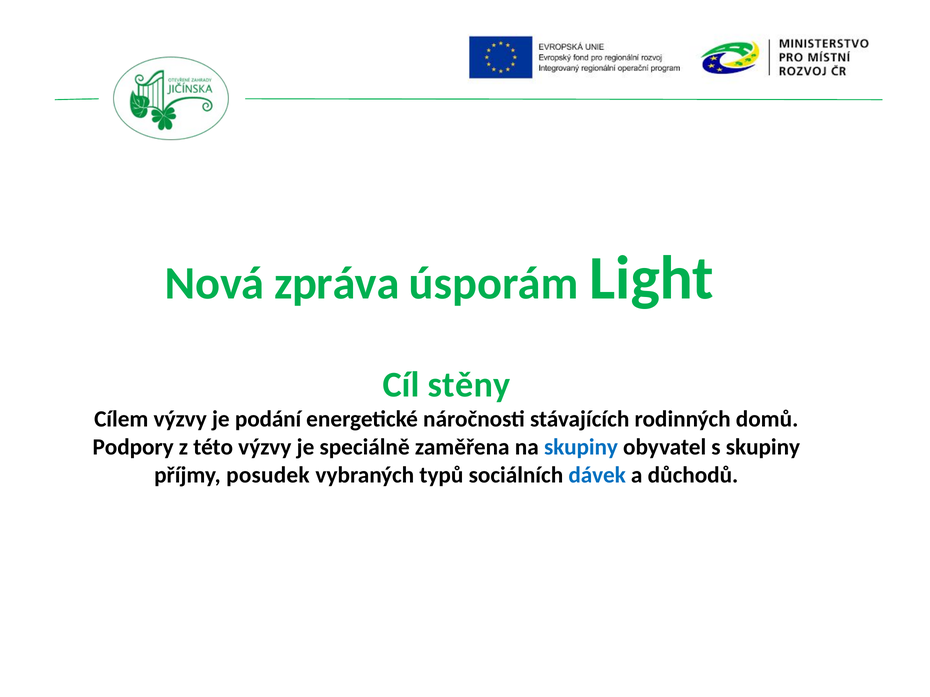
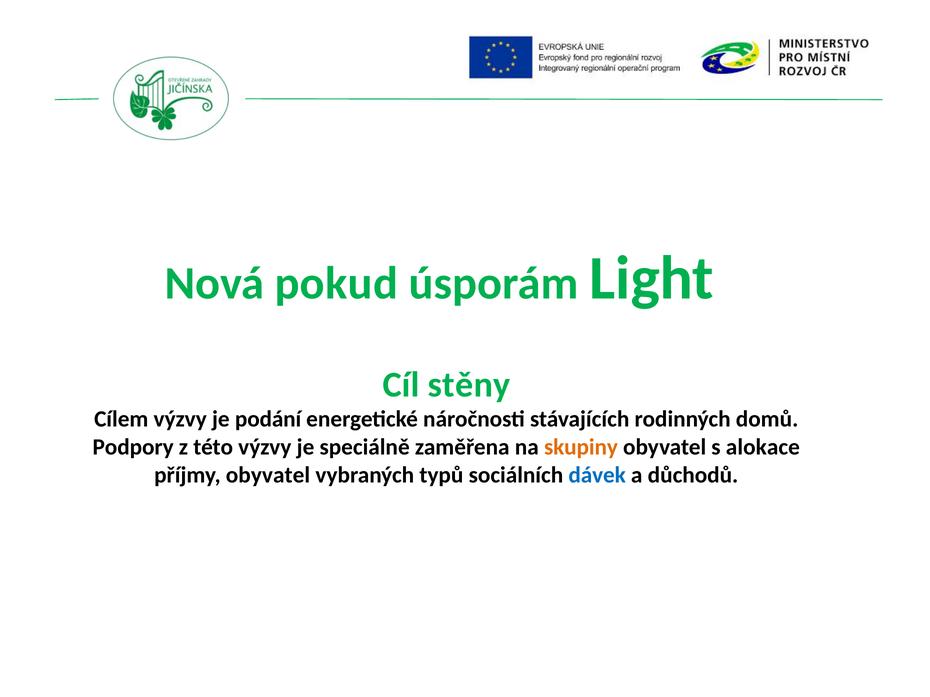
zpráva: zpráva -> pokud
skupiny at (581, 448) colour: blue -> orange
s skupiny: skupiny -> alokace
příjmy posudek: posudek -> obyvatel
